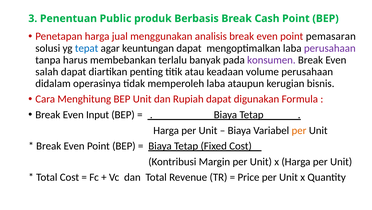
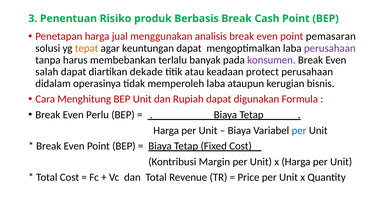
Public: Public -> Risiko
tepat colour: blue -> orange
penting: penting -> dekade
volume: volume -> protect
Input: Input -> Perlu
per at (299, 130) colour: orange -> blue
